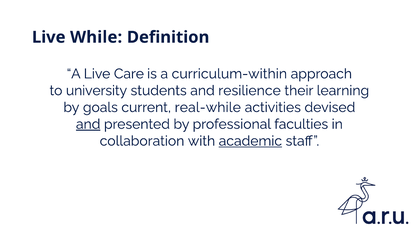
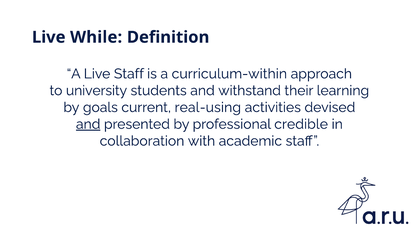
Live Care: Care -> Staff
resilience: resilience -> withstand
real-while: real-while -> real-using
faculties: faculties -> credible
academic underline: present -> none
